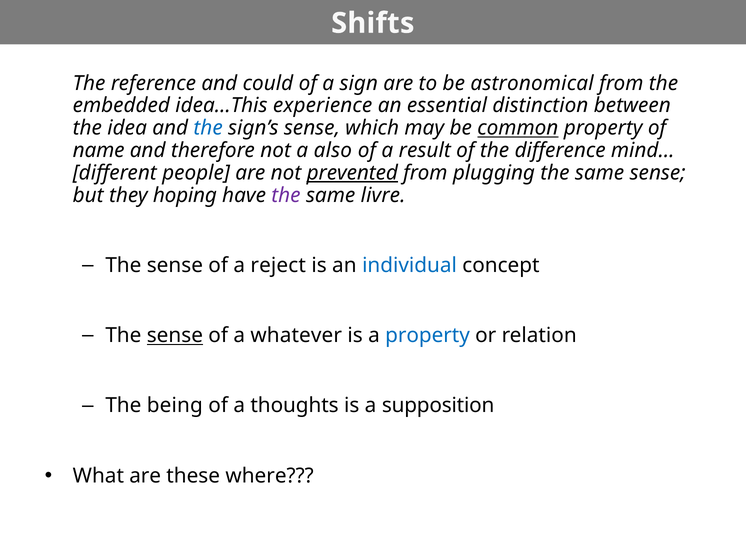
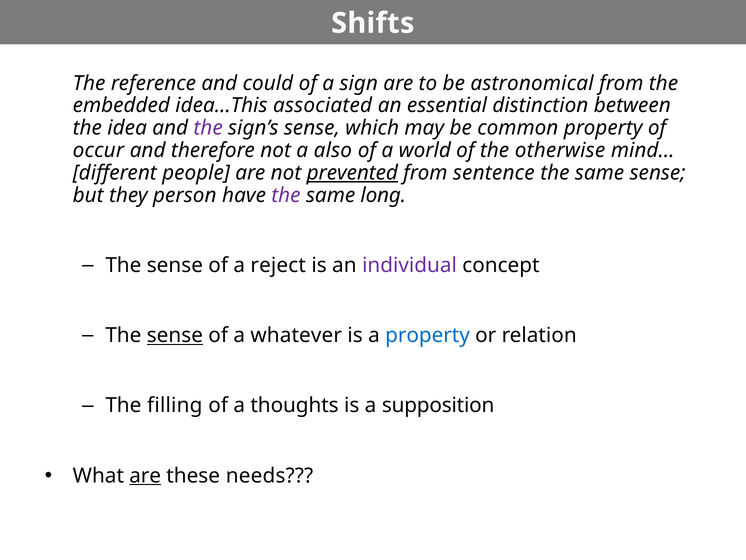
experience: experience -> associated
the at (208, 128) colour: blue -> purple
common underline: present -> none
name: name -> occur
result: result -> world
difference: difference -> otherwise
plugging: plugging -> sentence
hoping: hoping -> person
livre: livre -> long
individual colour: blue -> purple
being: being -> filling
are at (145, 475) underline: none -> present
where: where -> needs
